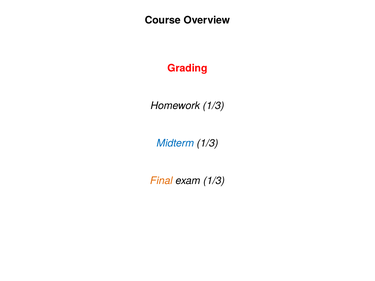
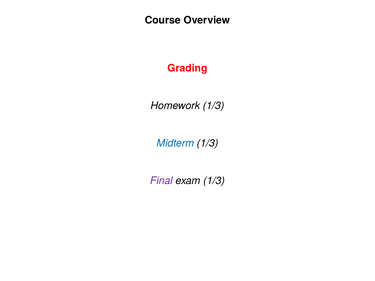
Final colour: orange -> purple
